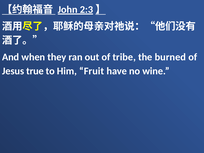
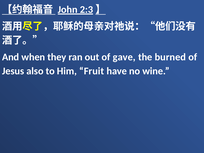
tribe: tribe -> gave
true: true -> also
